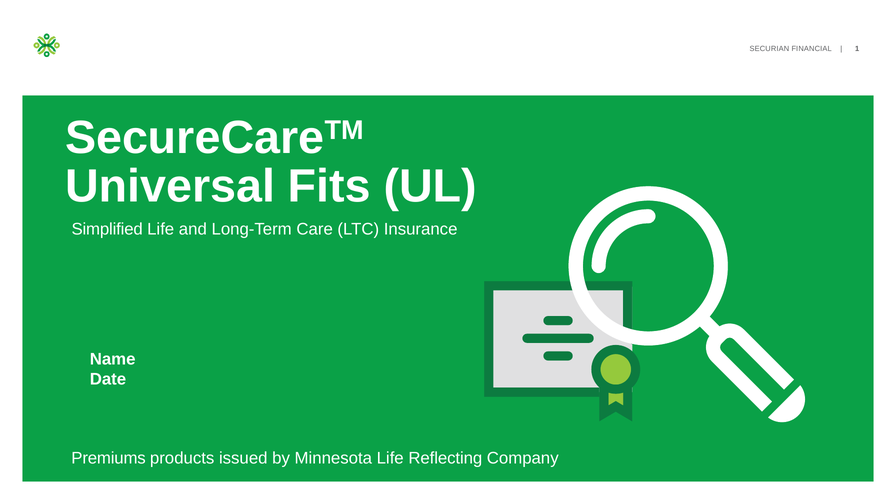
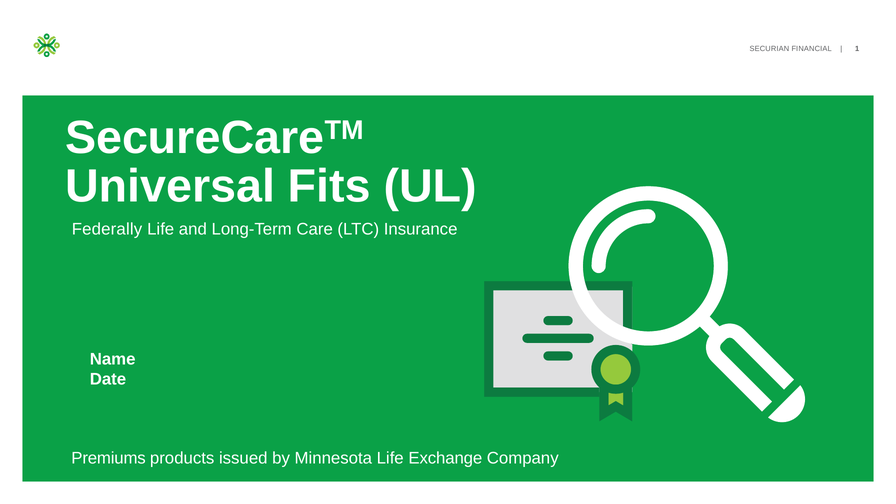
Simplified: Simplified -> Federally
Reflecting: Reflecting -> Exchange
